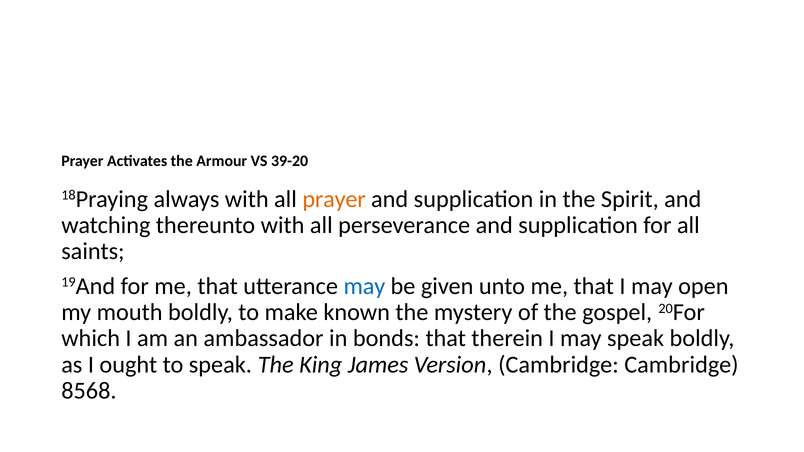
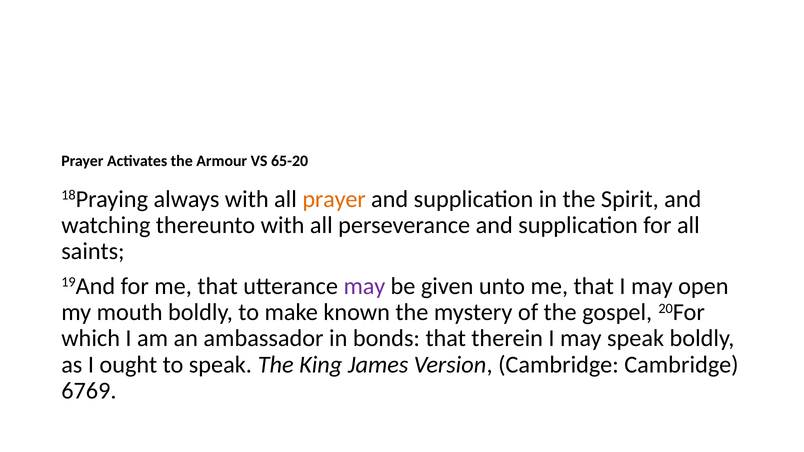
39-20: 39-20 -> 65-20
may at (364, 286) colour: blue -> purple
8568: 8568 -> 6769
